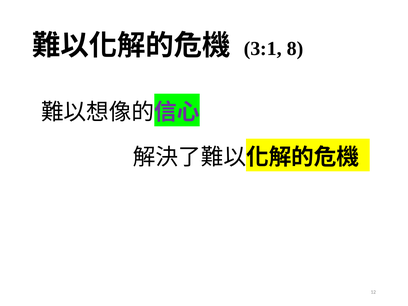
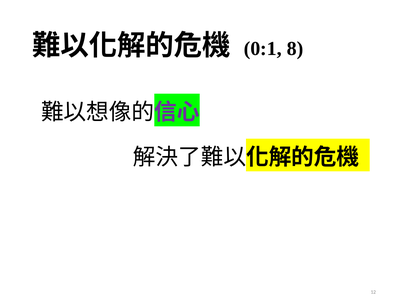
3:1: 3:1 -> 0:1
